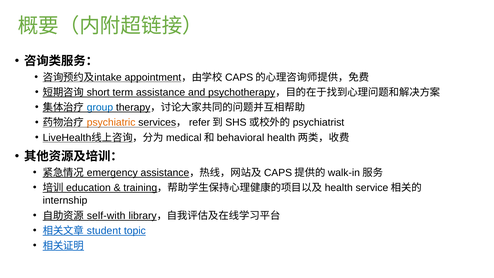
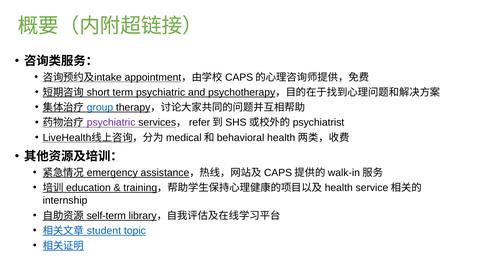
term assistance: assistance -> psychiatric
psychiatric at (111, 123) colour: orange -> purple
self-with: self-with -> self-term
